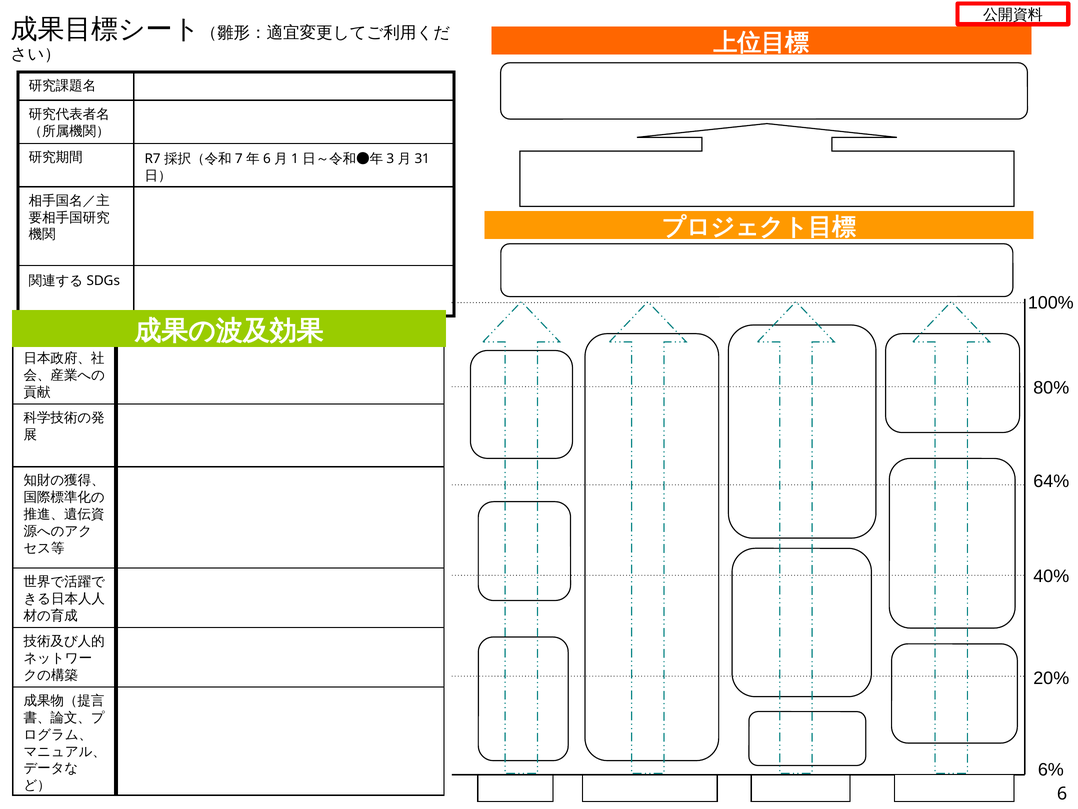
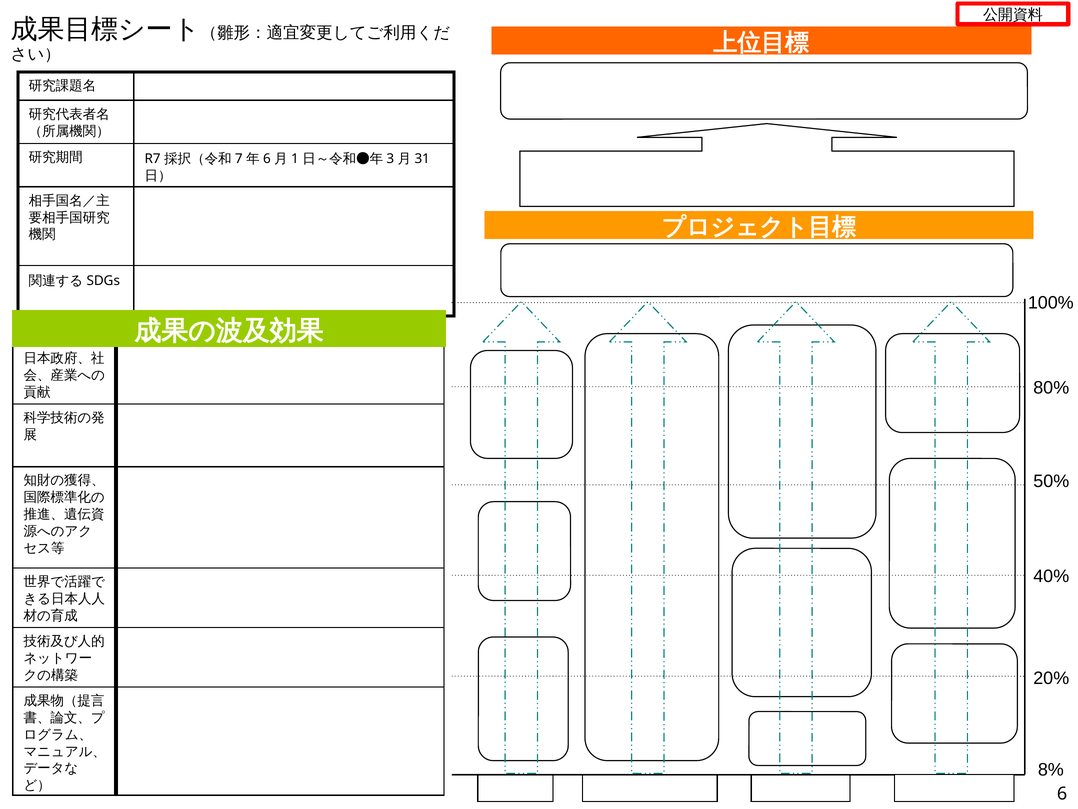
64%: 64% -> 50%
6%: 6% -> 8%
